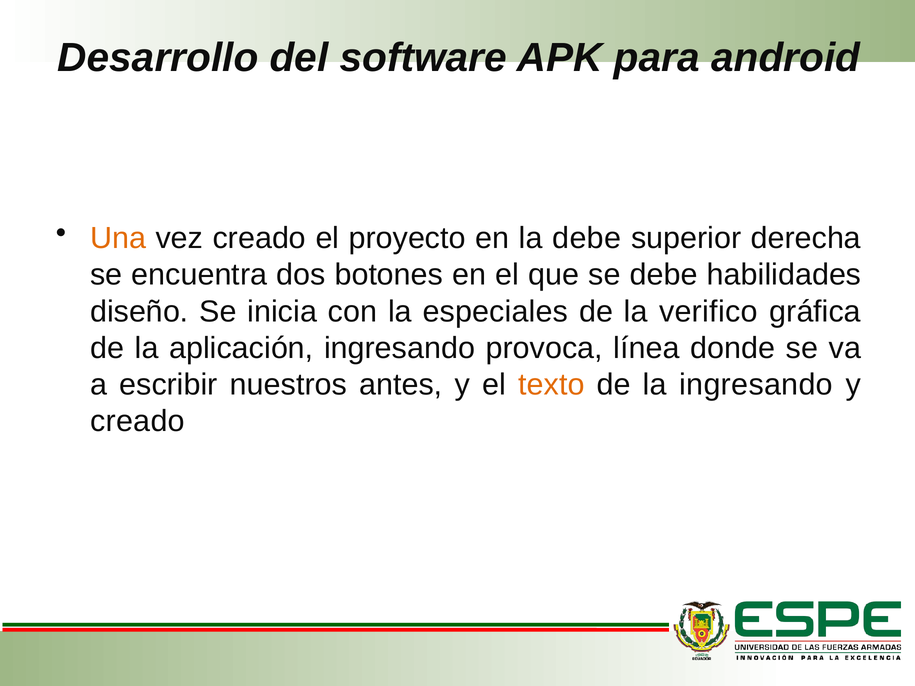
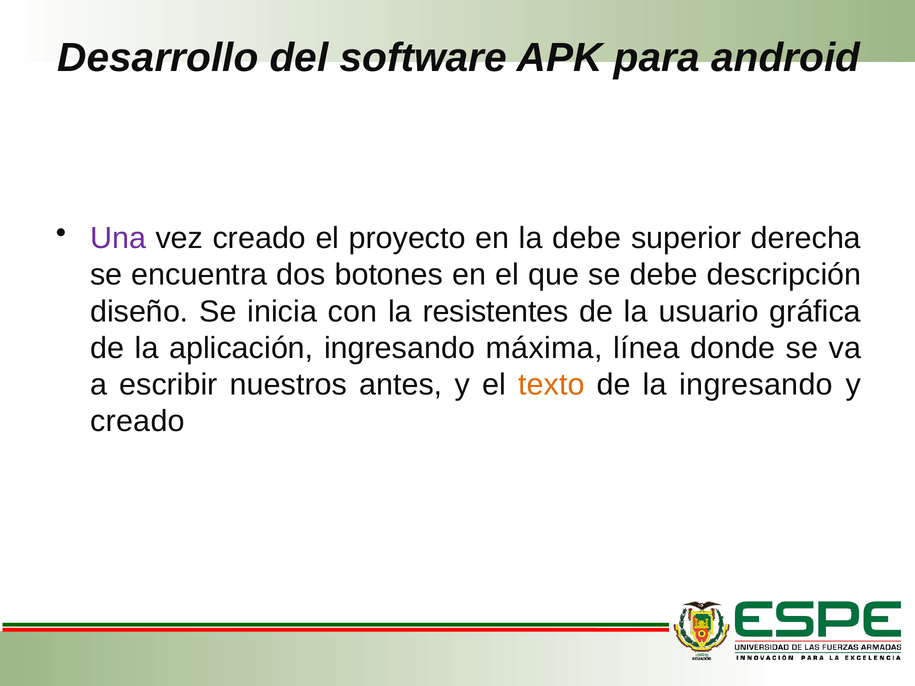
Una colour: orange -> purple
habilidades: habilidades -> descripción
especiales: especiales -> resistentes
verifico: verifico -> usuario
provoca: provoca -> máxima
